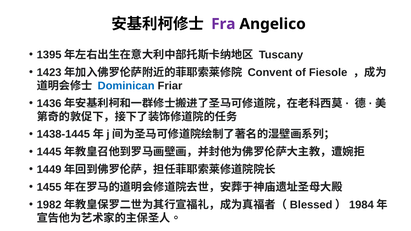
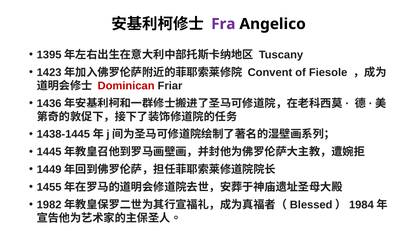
Dominican colour: blue -> red
